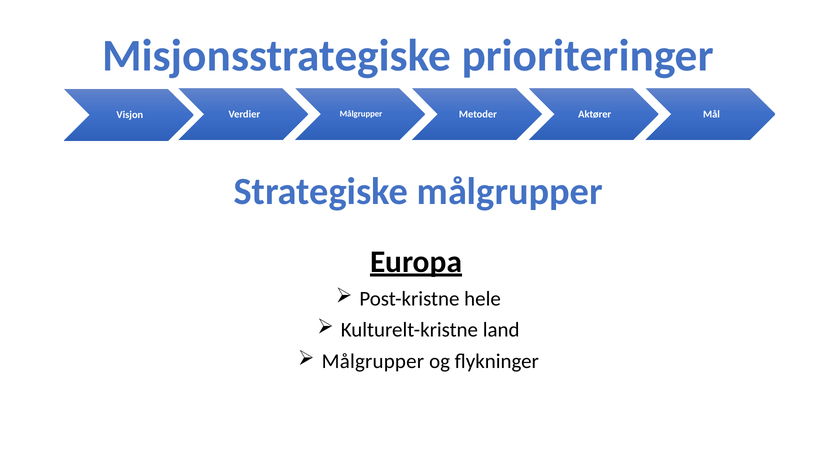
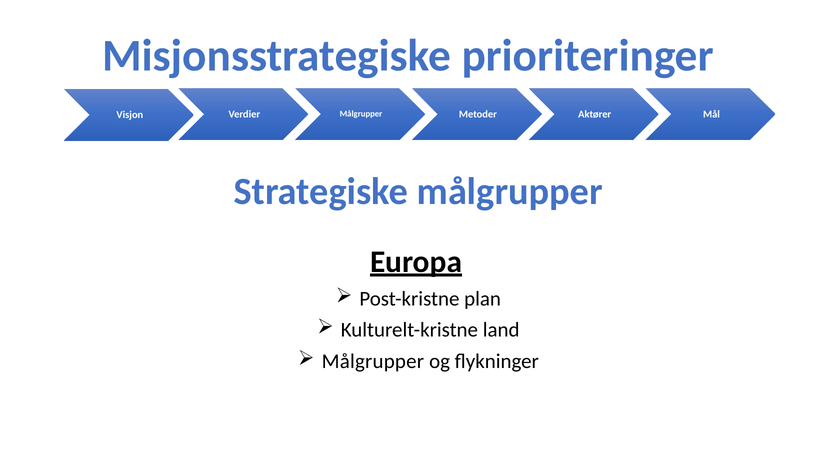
hele: hele -> plan
